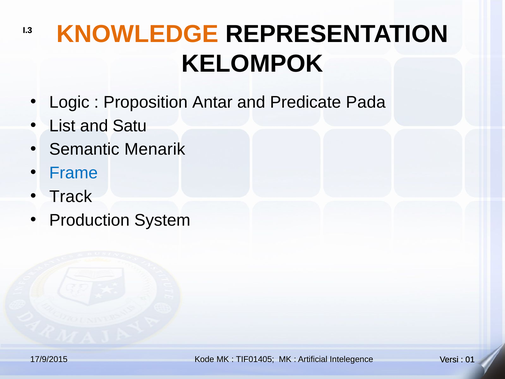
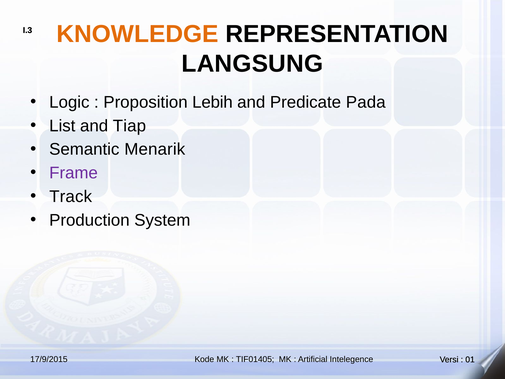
KELOMPOK: KELOMPOK -> LANGSUNG
Antar: Antar -> Lebih
Satu: Satu -> Tiap
Frame colour: blue -> purple
